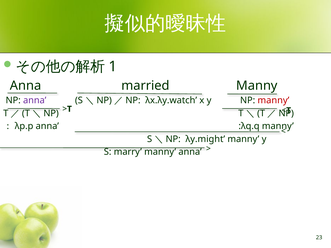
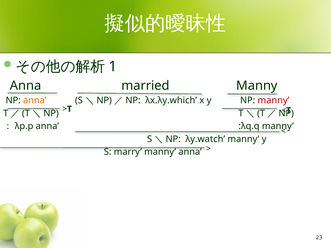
anna at (35, 101) colour: purple -> orange
λx.λy.watch: λx.λy.watch -> λx.λy.which
λy.might: λy.might -> λy.watch
